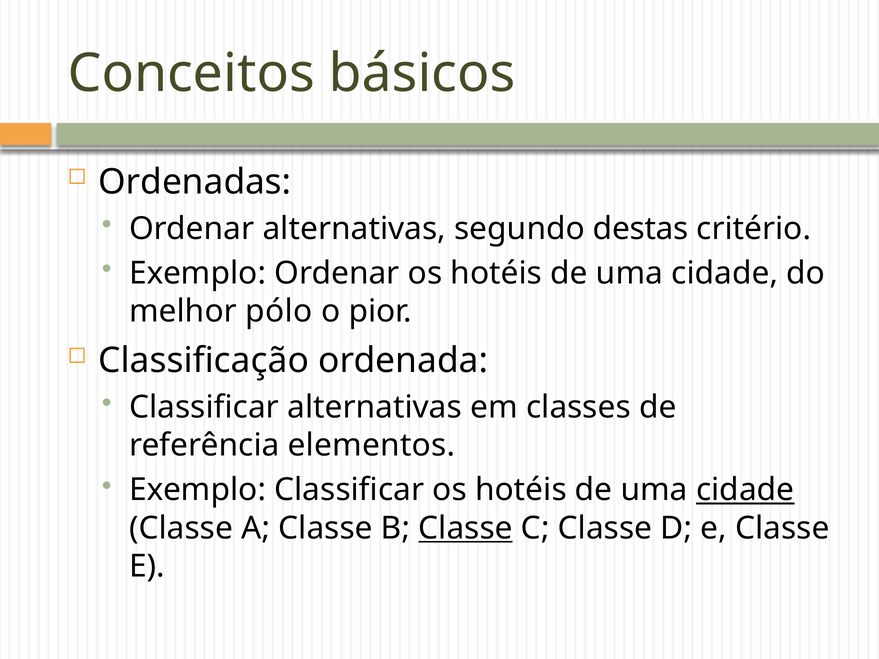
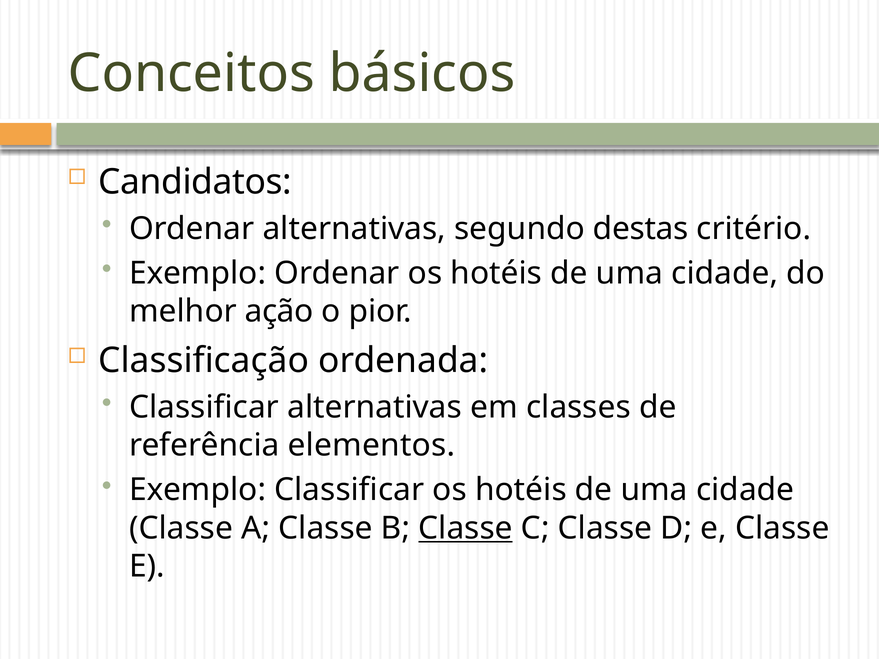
Ordenadas: Ordenadas -> Candidatos
pólo: pólo -> ação
cidade at (745, 490) underline: present -> none
